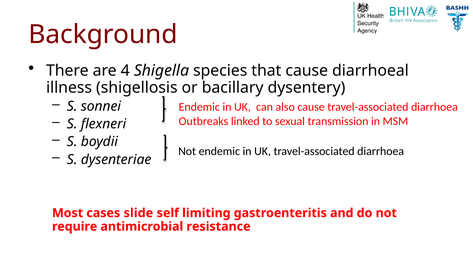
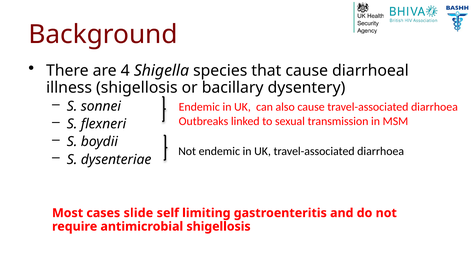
antimicrobial resistance: resistance -> shigellosis
